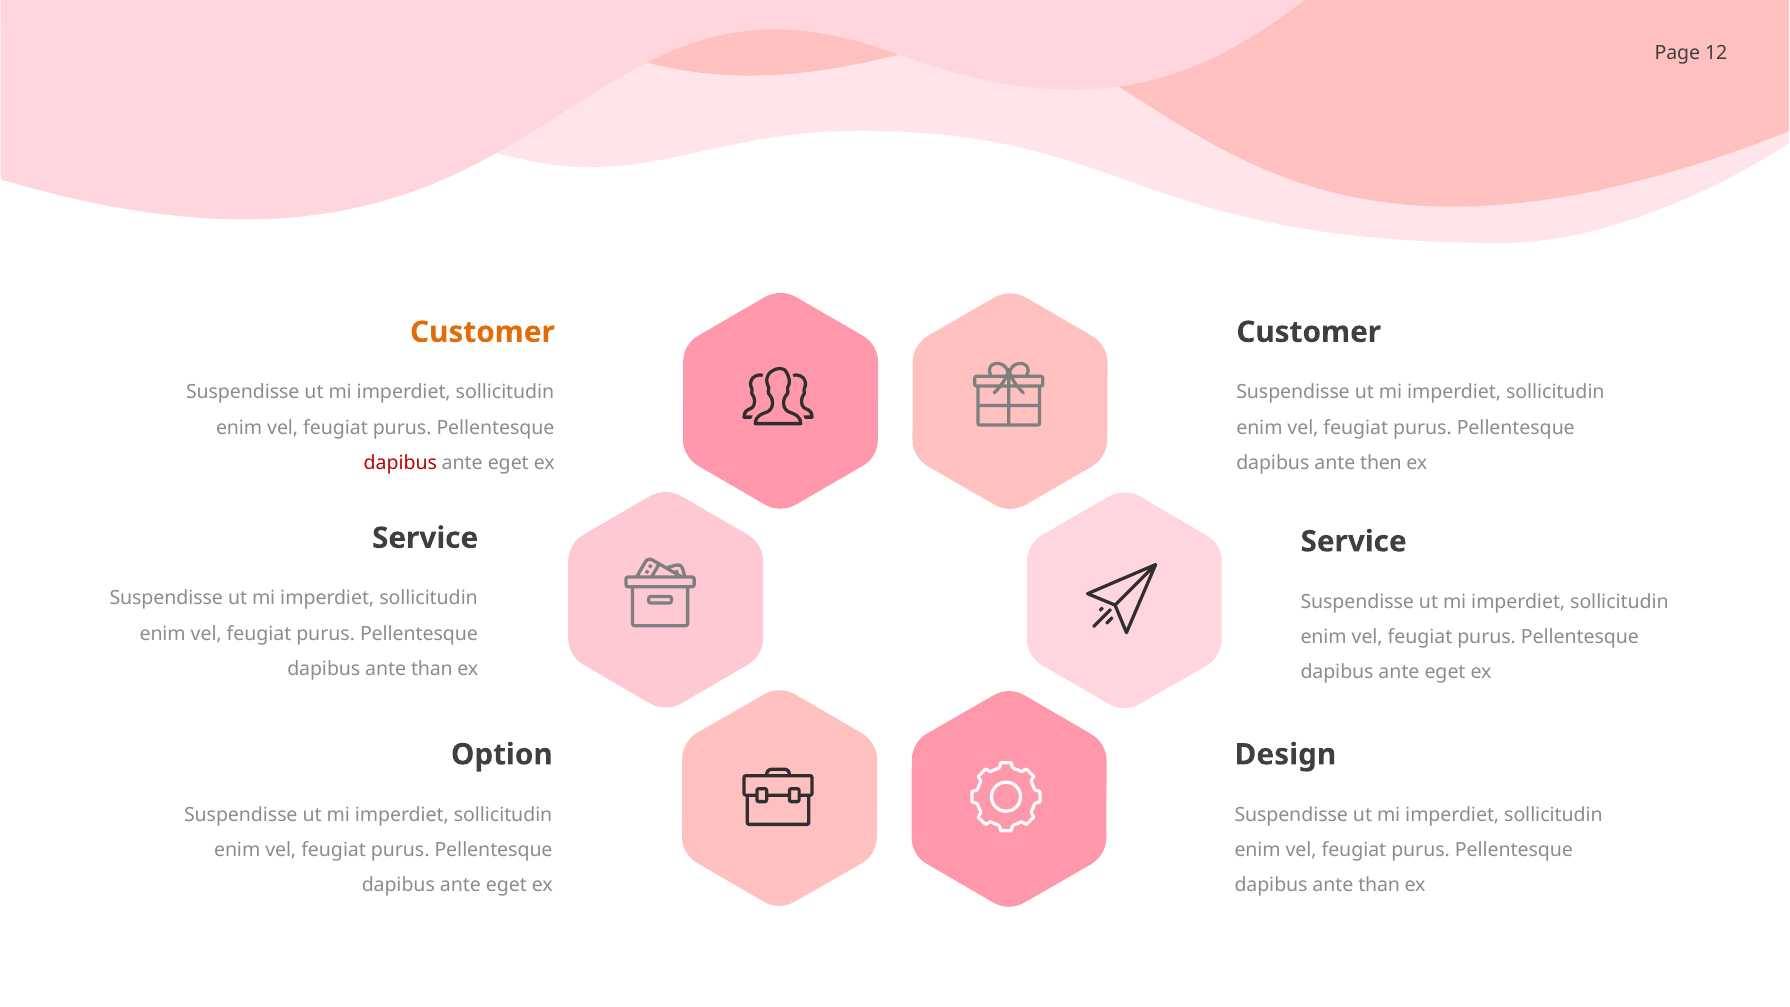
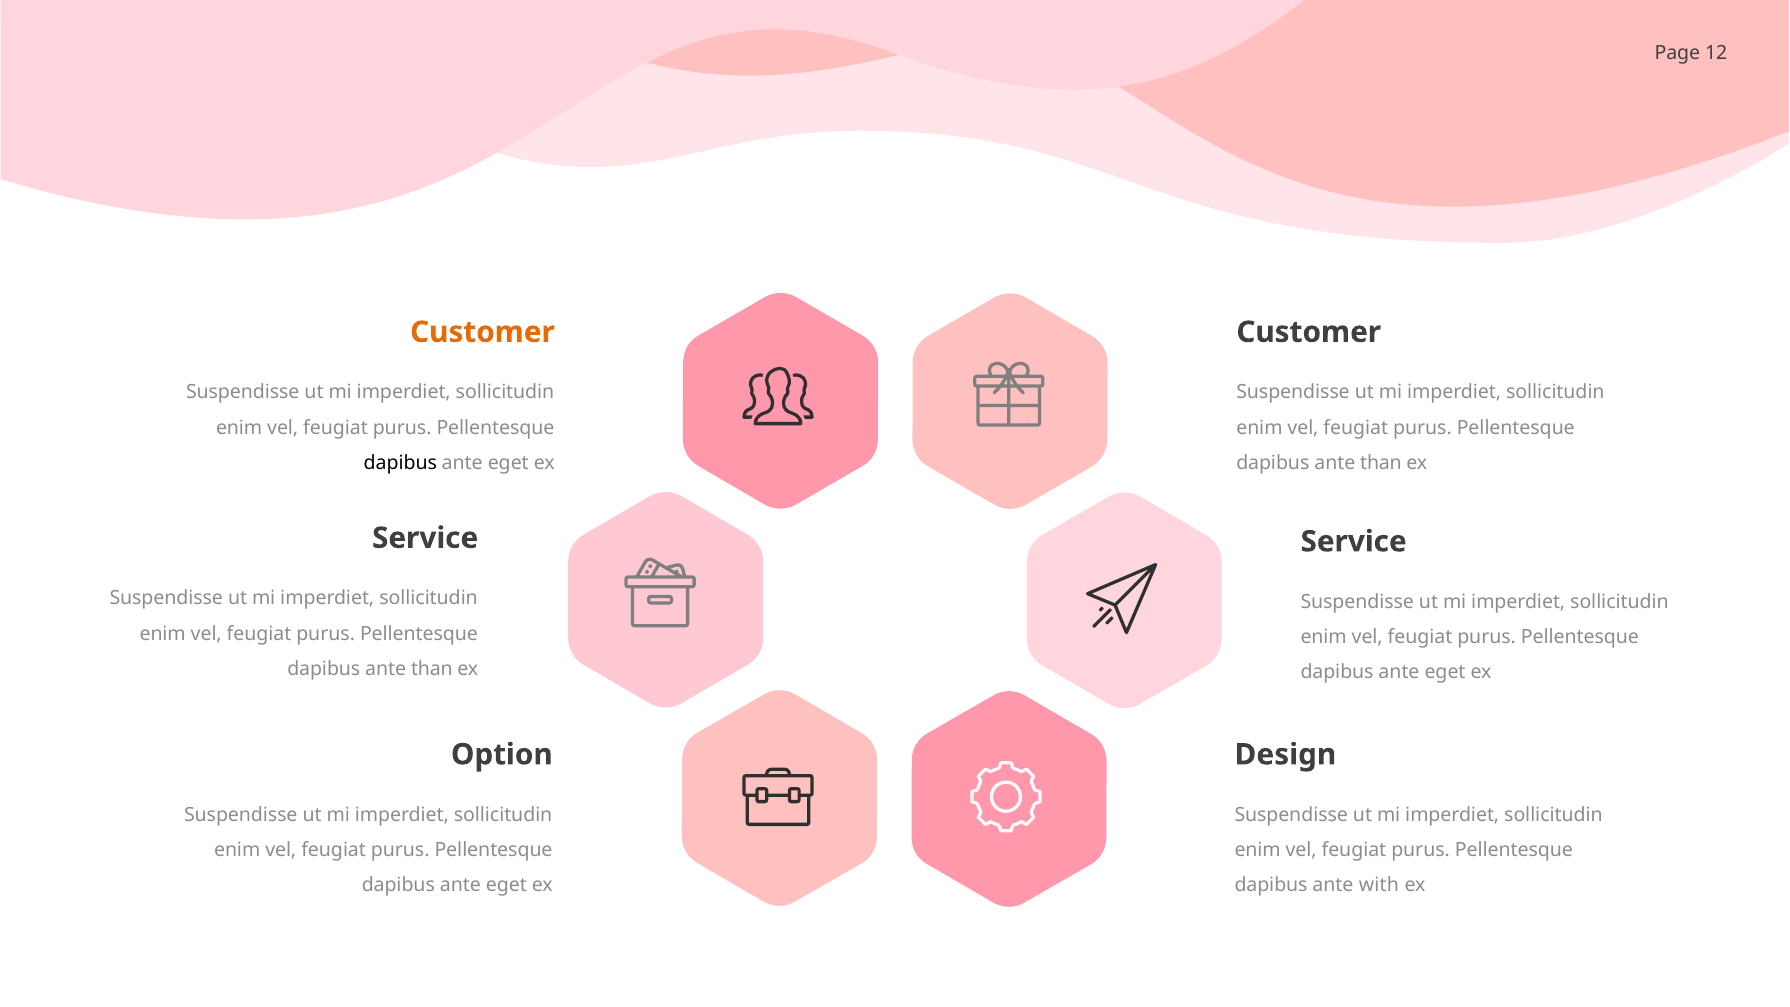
dapibus at (400, 463) colour: red -> black
then at (1381, 463): then -> than
than at (1379, 885): than -> with
